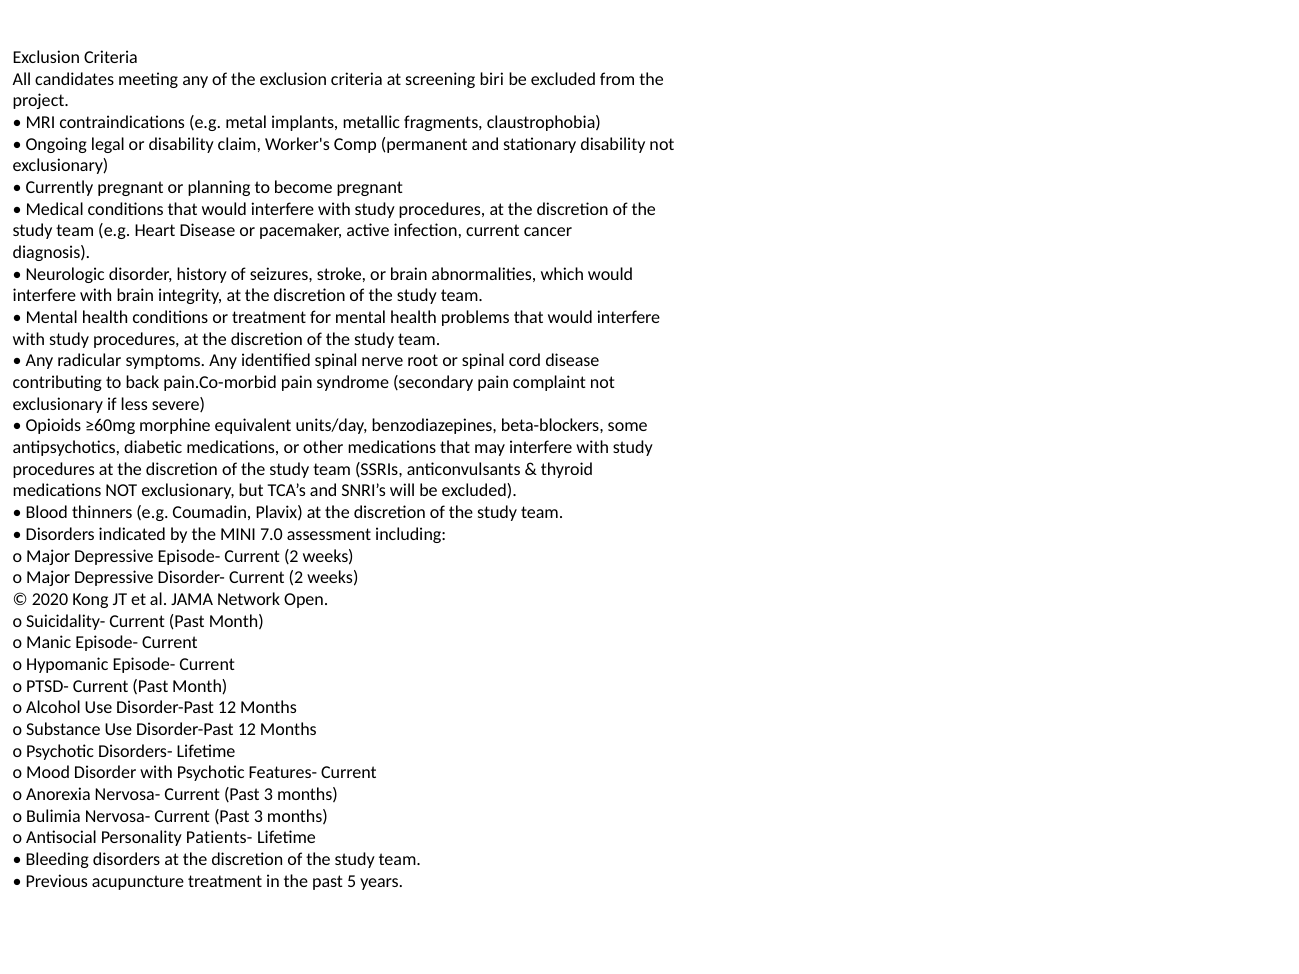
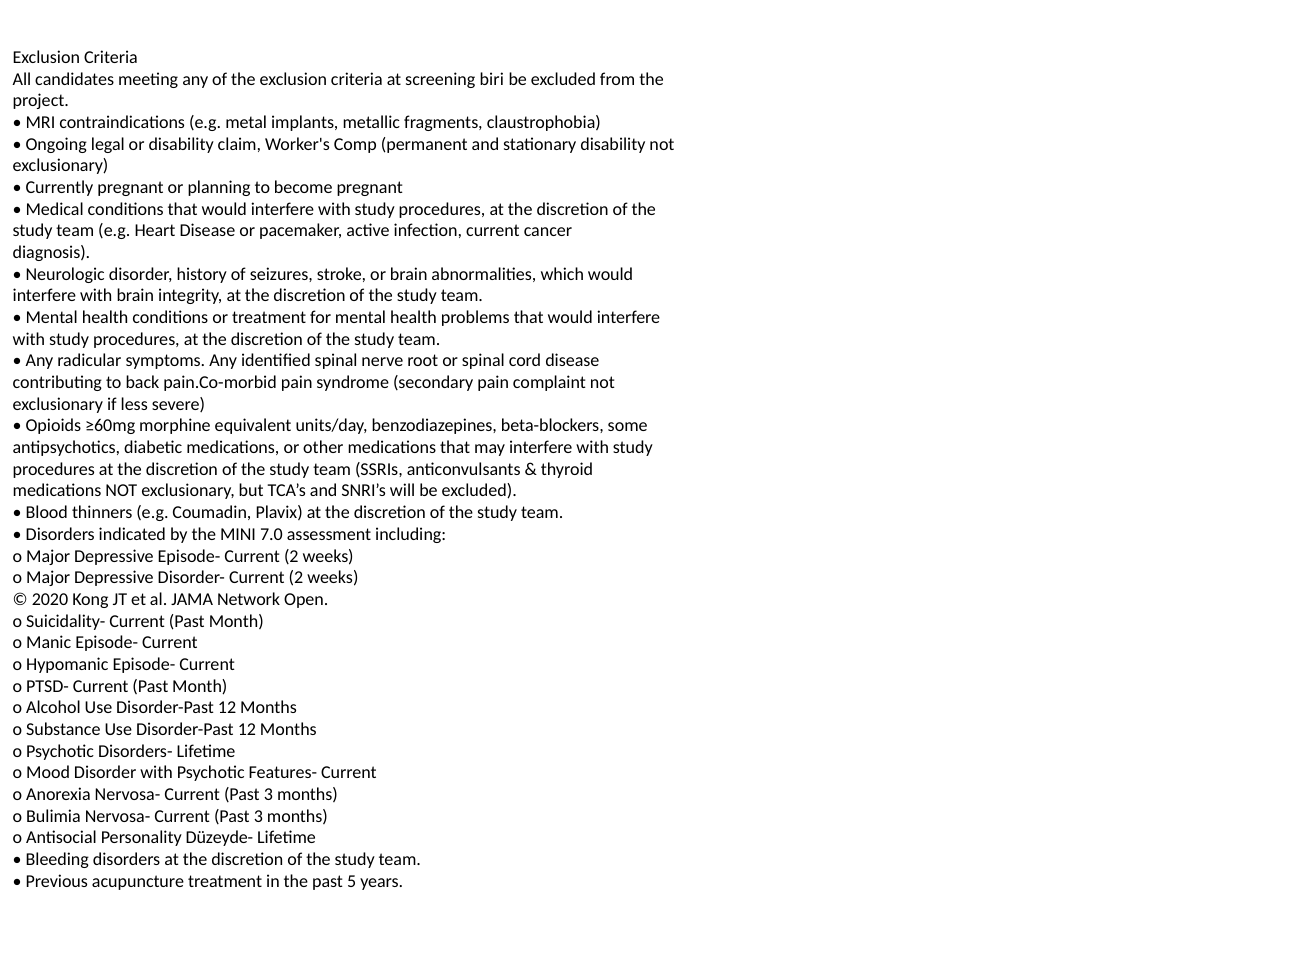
Patients-: Patients- -> Düzeyde-
